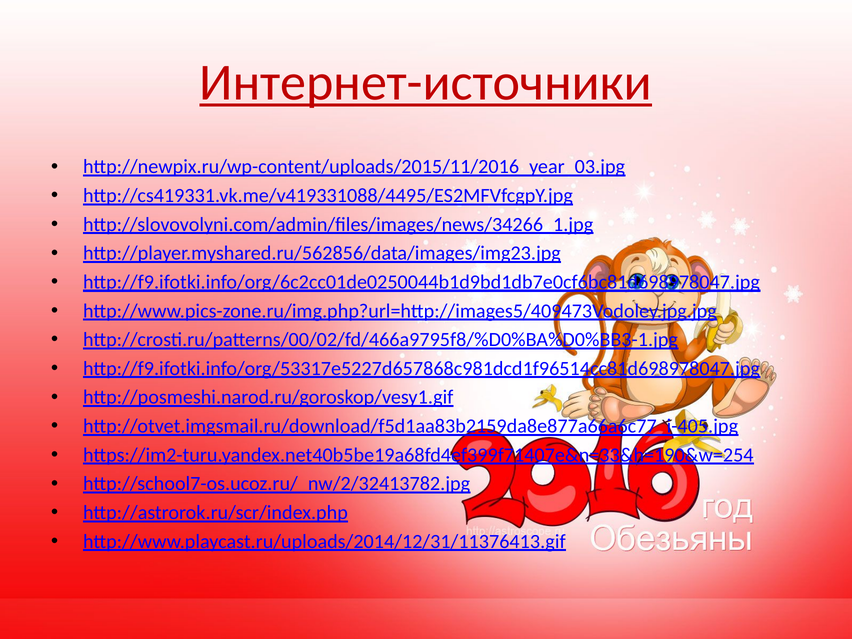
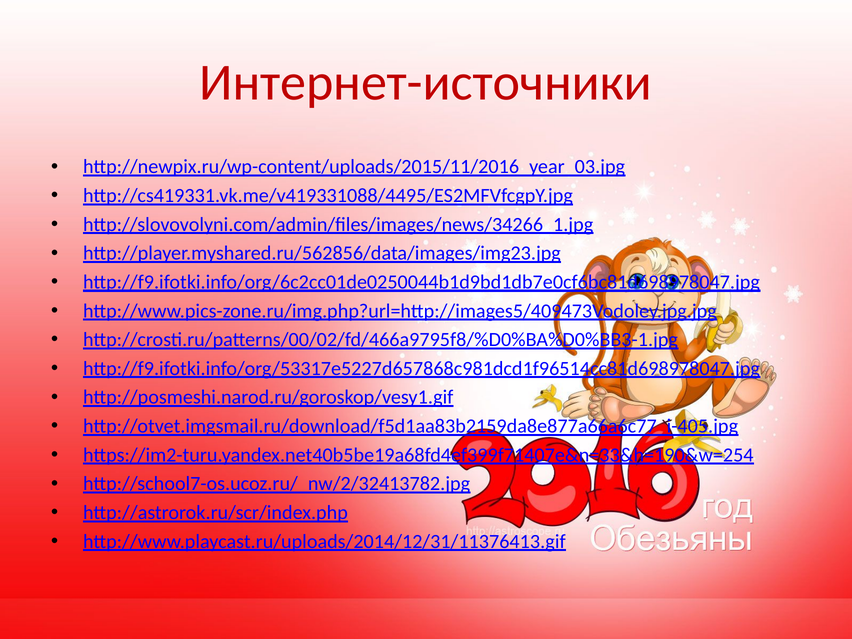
Интернет-источники underline: present -> none
